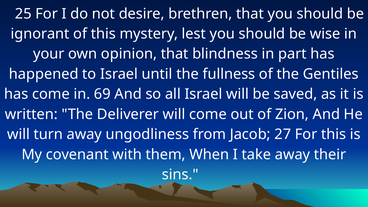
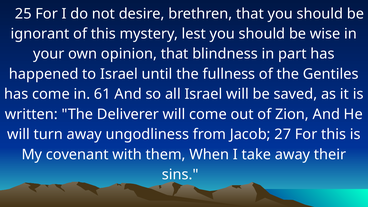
69: 69 -> 61
